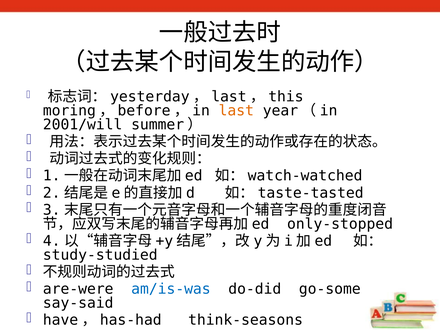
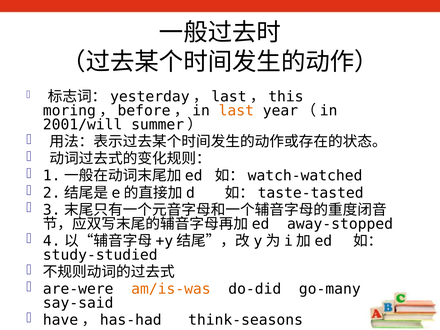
only-stopped: only-stopped -> away-stopped
am/is-was colour: blue -> orange
go-some: go-some -> go-many
